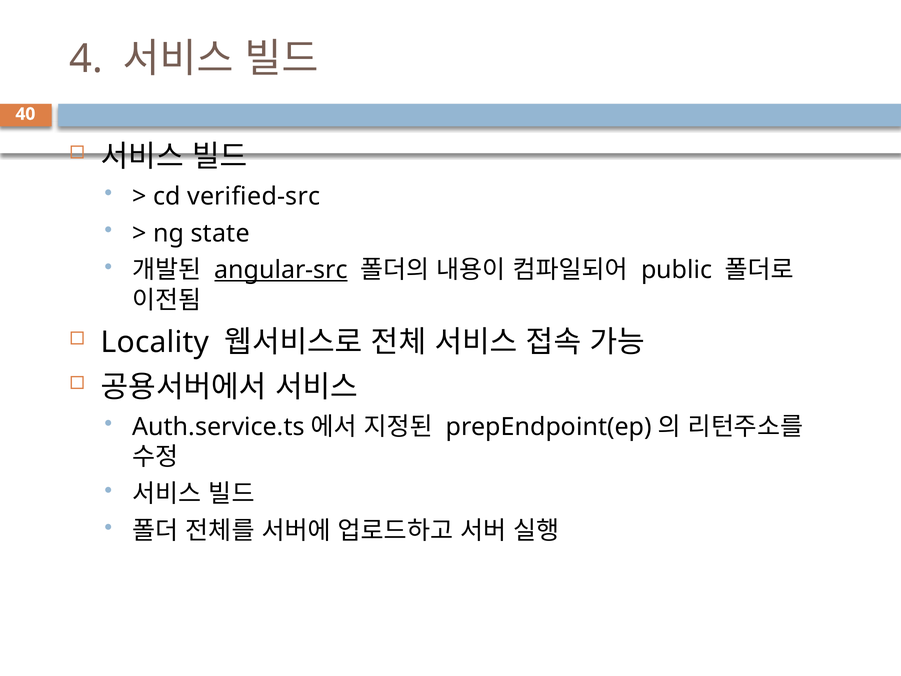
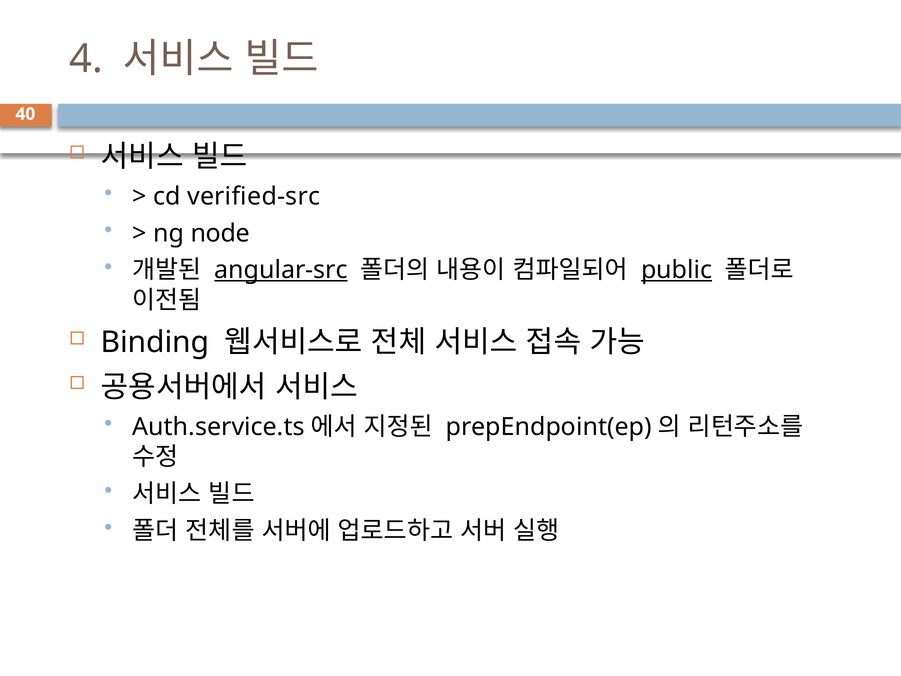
state: state -> node
public underline: none -> present
Locality: Locality -> Binding
